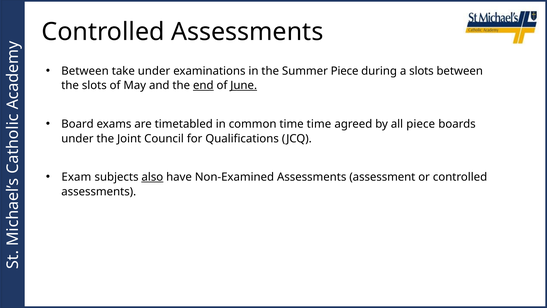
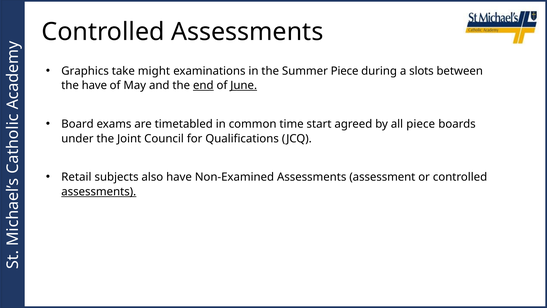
Between at (85, 71): Between -> Graphics
take under: under -> might
the slots: slots -> have
time time: time -> start
Exam: Exam -> Retail
also underline: present -> none
assessments at (99, 191) underline: none -> present
